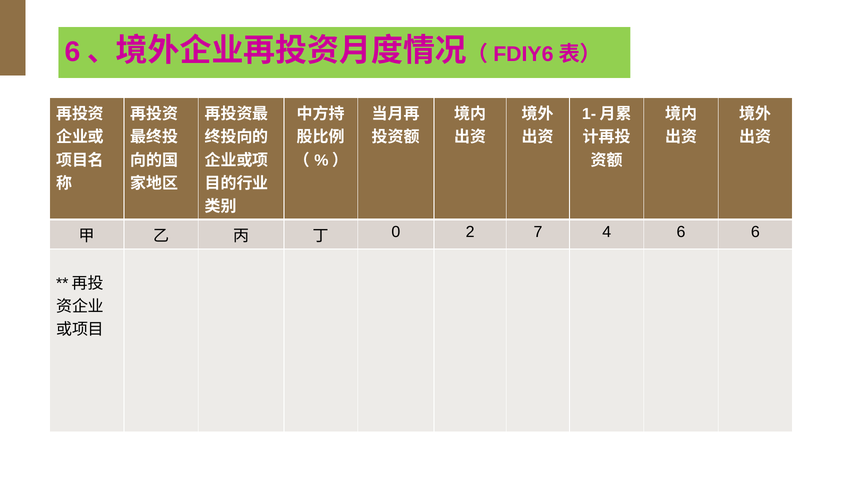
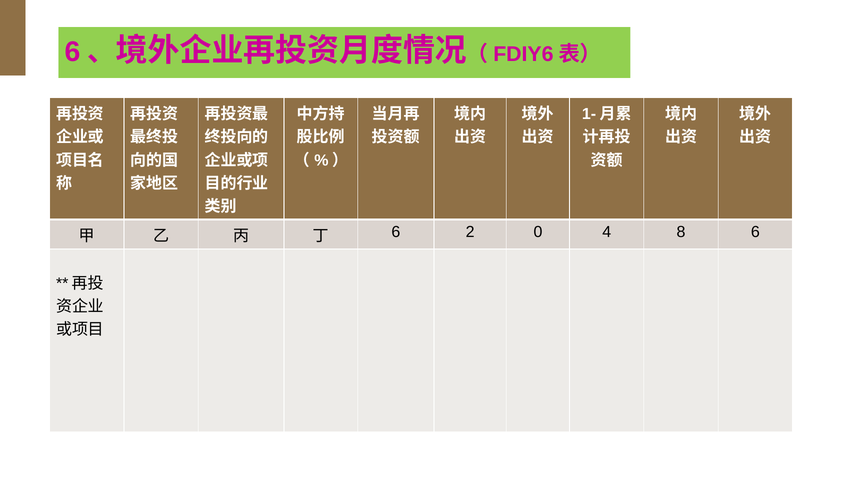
0 at (396, 232): 0 -> 6
7: 7 -> 0
4 6: 6 -> 8
